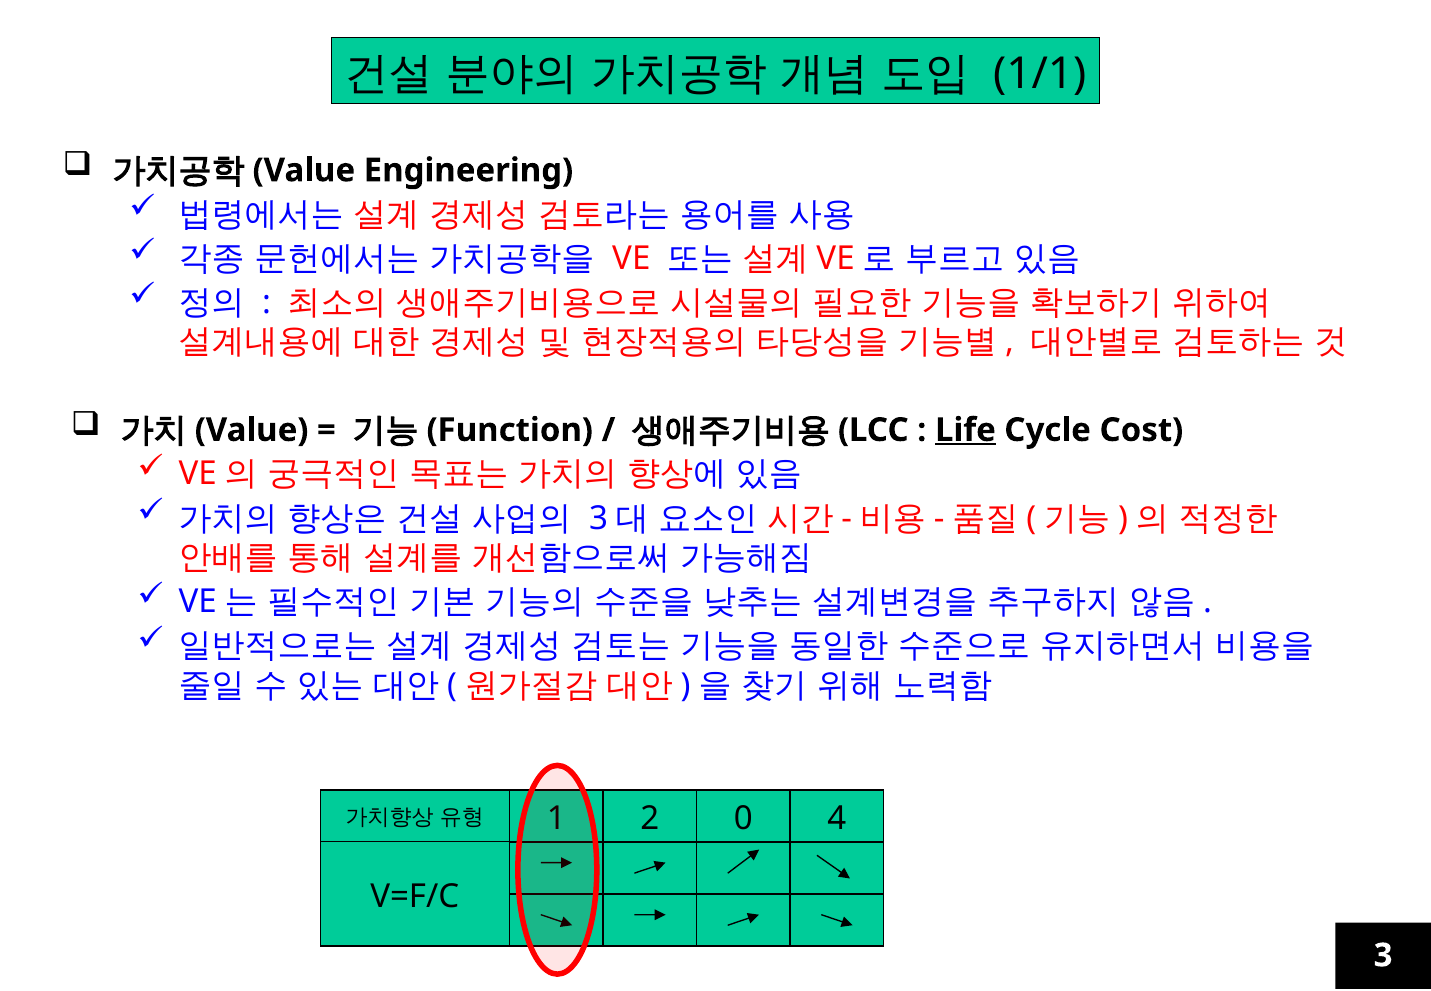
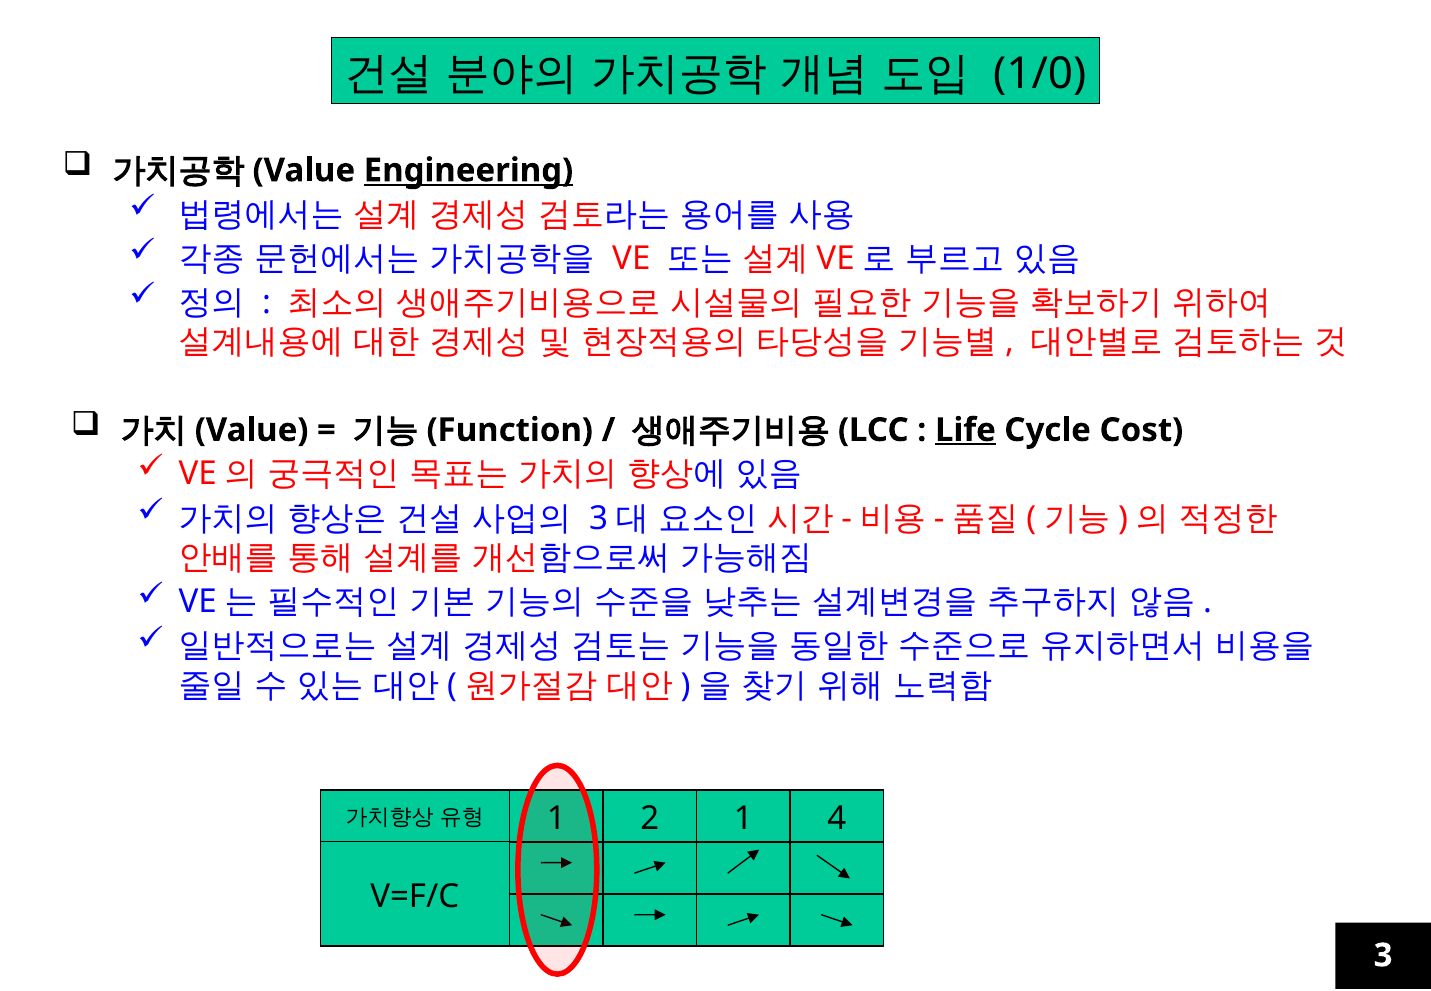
1/1: 1/1 -> 1/0
Engineering underline: none -> present
2 0: 0 -> 1
